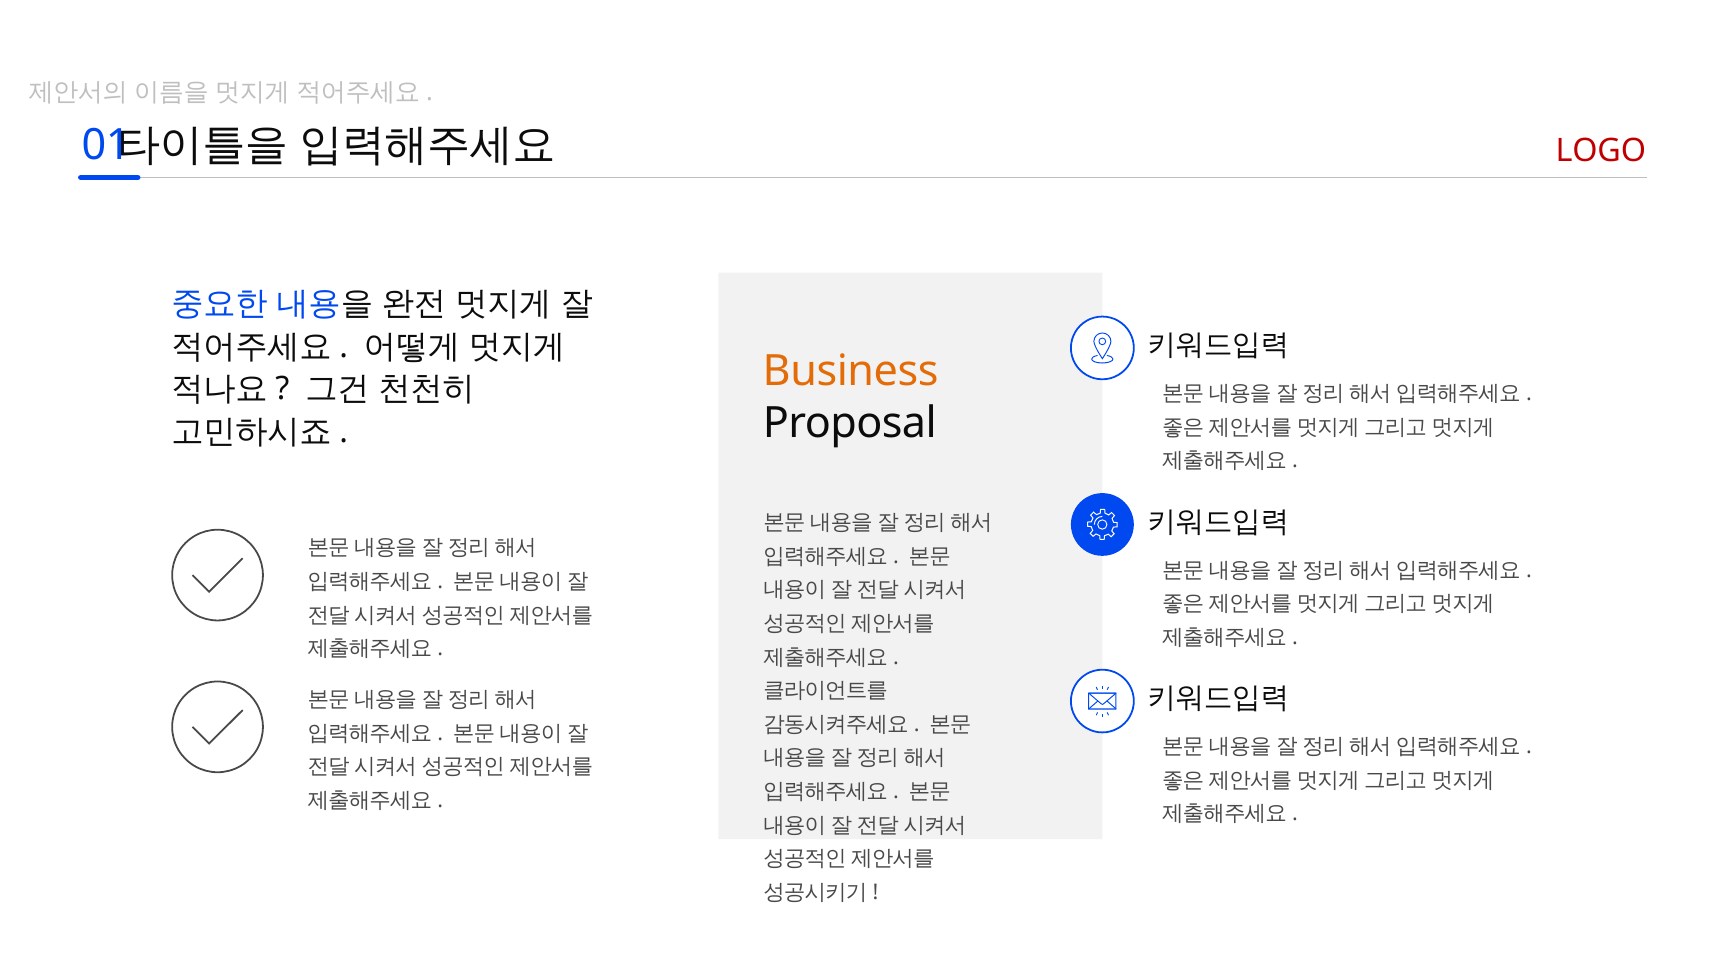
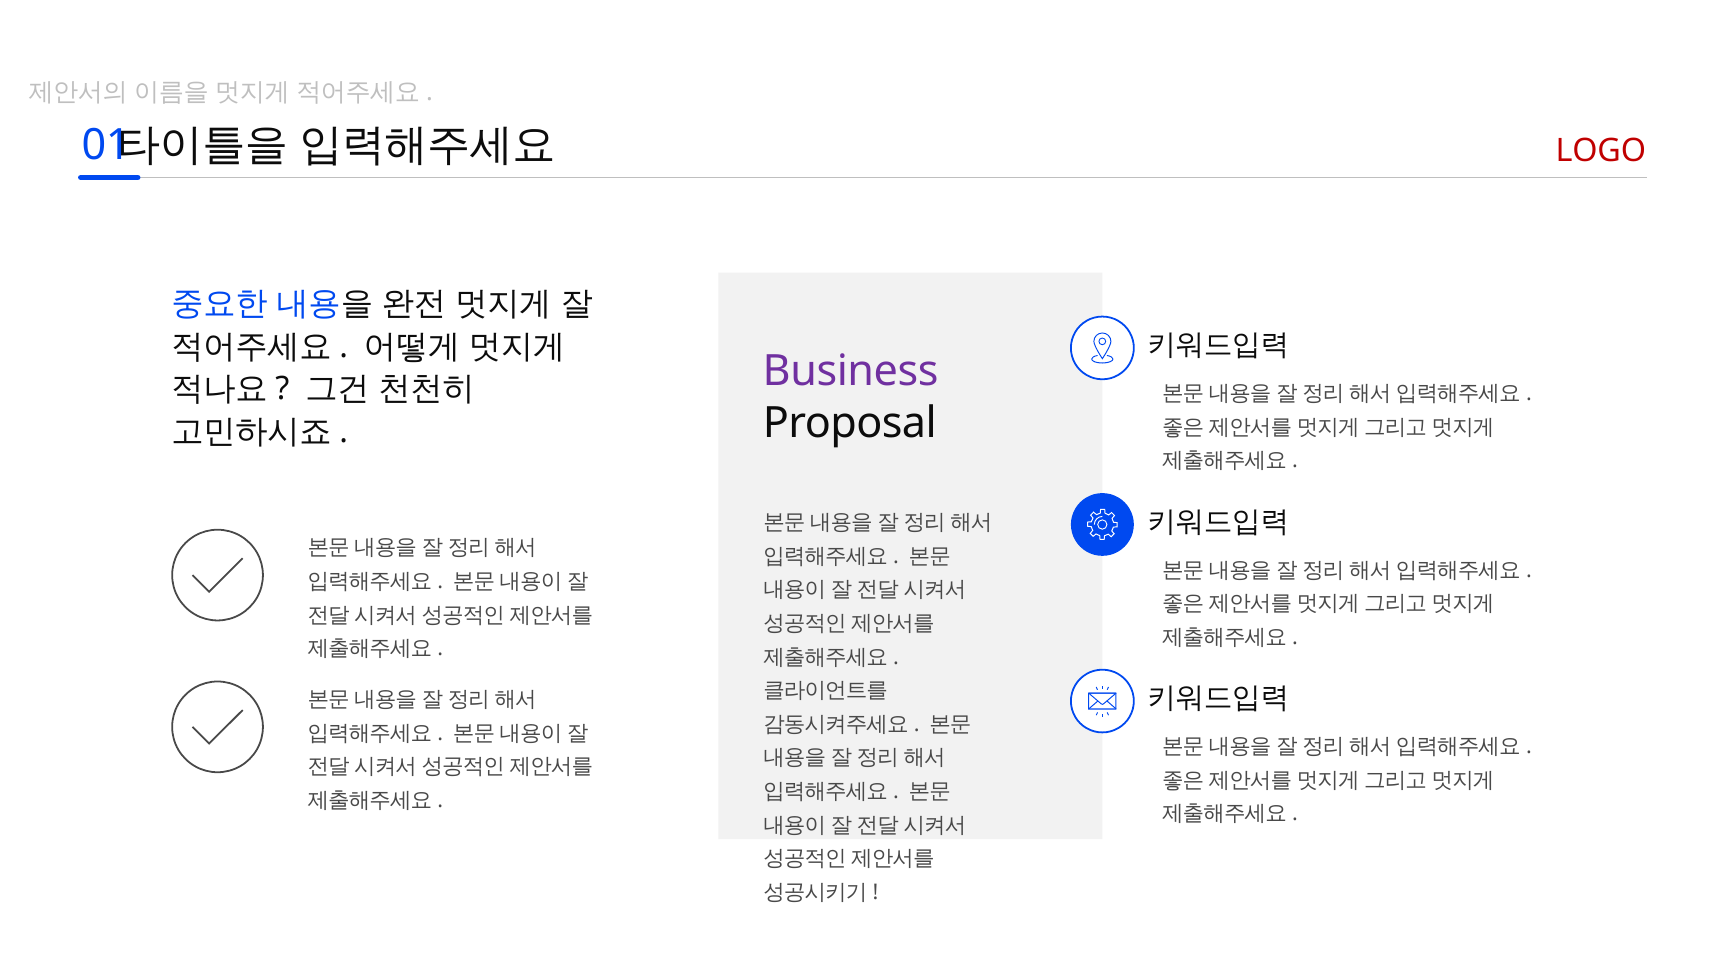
Business colour: orange -> purple
